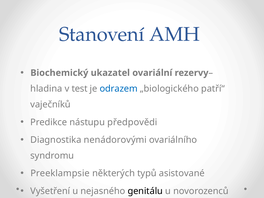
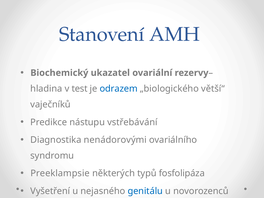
patří“: patří“ -> větší“
předpovědi: předpovědi -> vstřebávání
asistované: asistované -> fosfolipáza
genitálu colour: black -> blue
